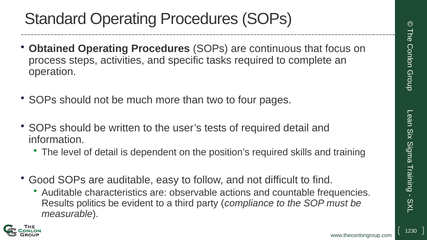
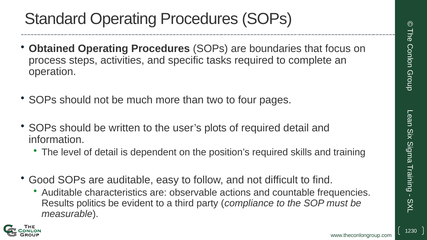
continuous: continuous -> boundaries
tests: tests -> plots
